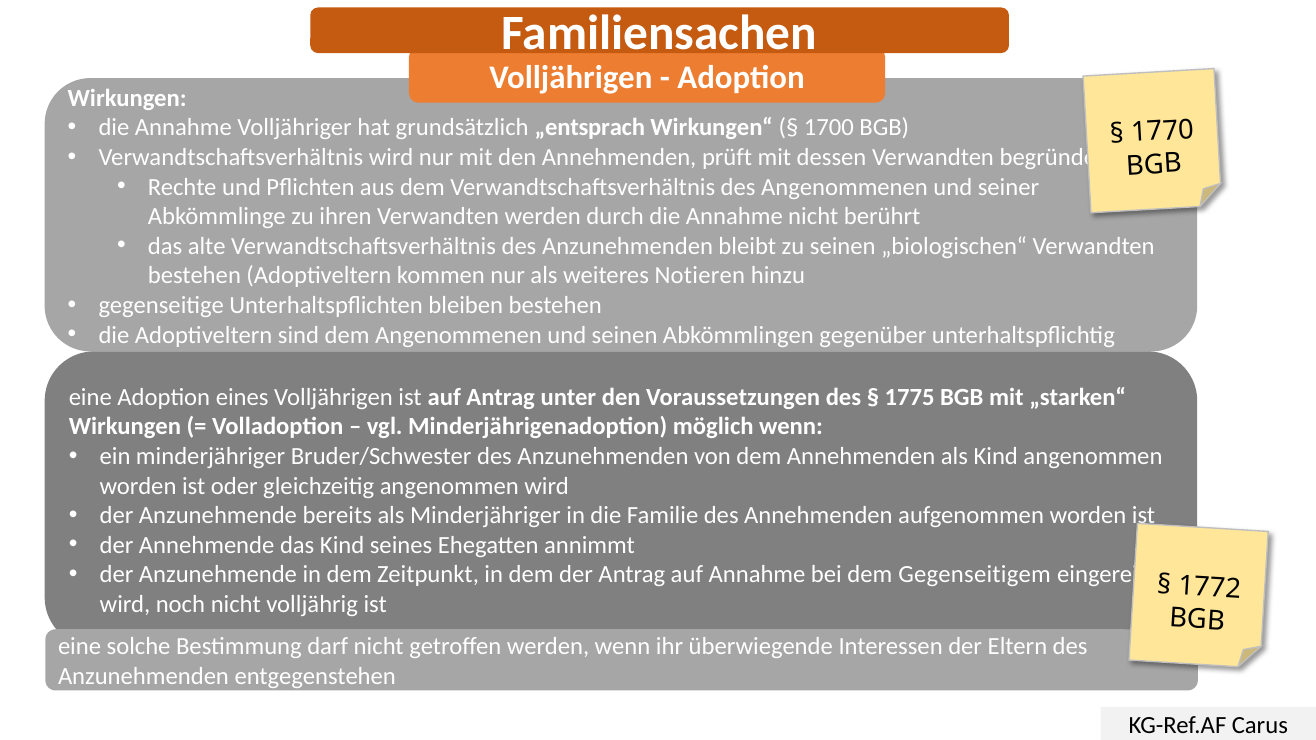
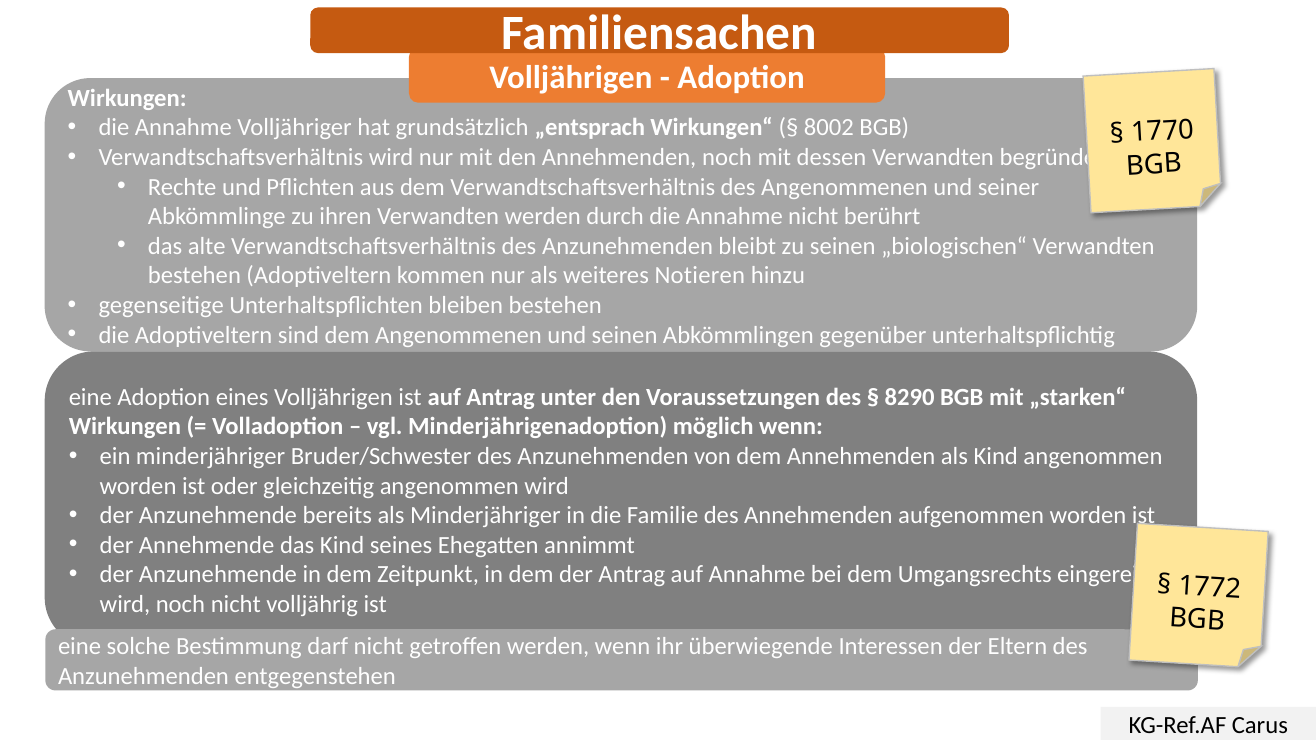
1700: 1700 -> 8002
Annehmenden prüft: prüft -> noch
1775: 1775 -> 8290
Gegenseitigem: Gegenseitigem -> Umgangsrechts
